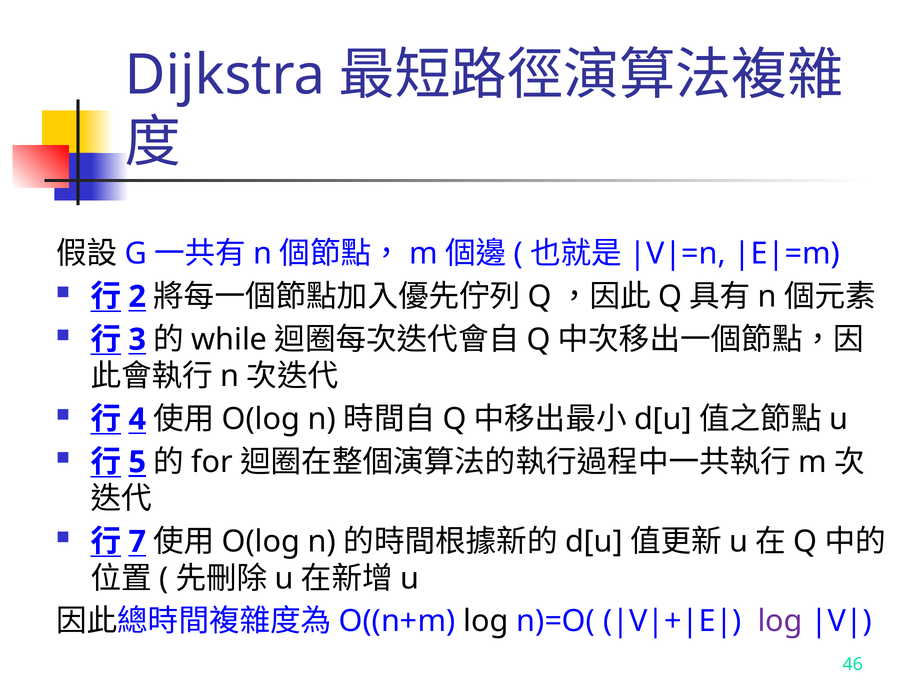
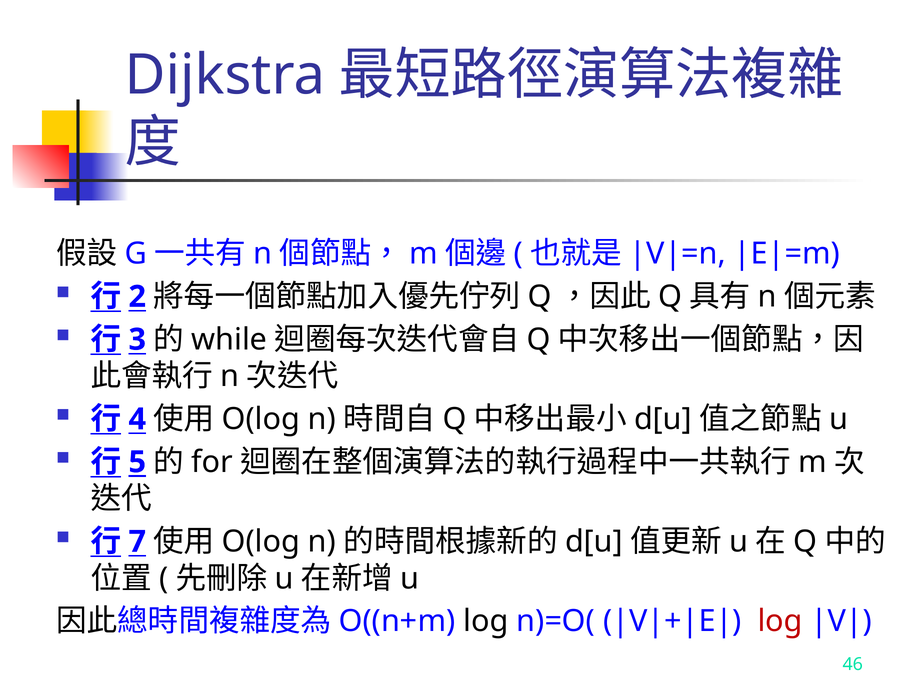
log at (780, 621) colour: purple -> red
